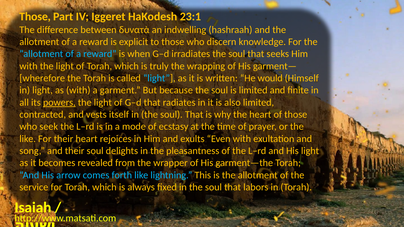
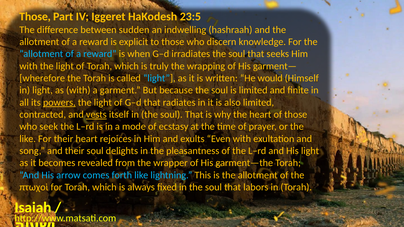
23:1: 23:1 -> 23:5
δυνατὰ: δυνατὰ -> sudden
vests underline: none -> present
service: service -> πτωχοὶ
